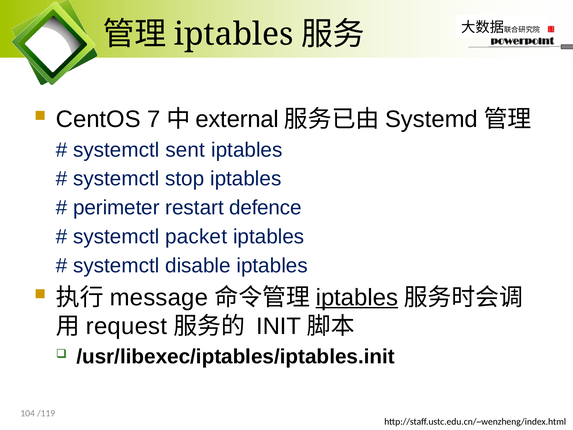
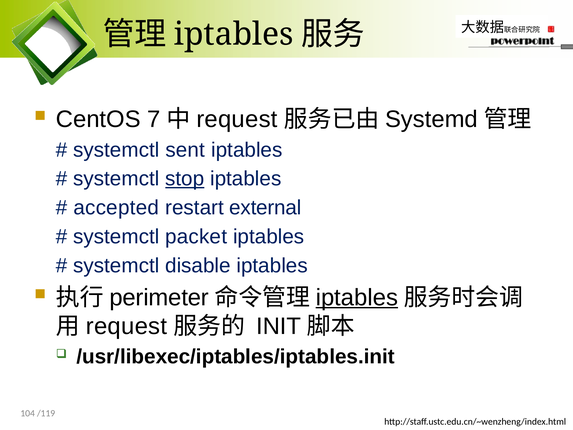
external at (237, 119): external -> request
stop underline: none -> present
perimeter: perimeter -> accepted
defence: defence -> external
message: message -> perimeter
